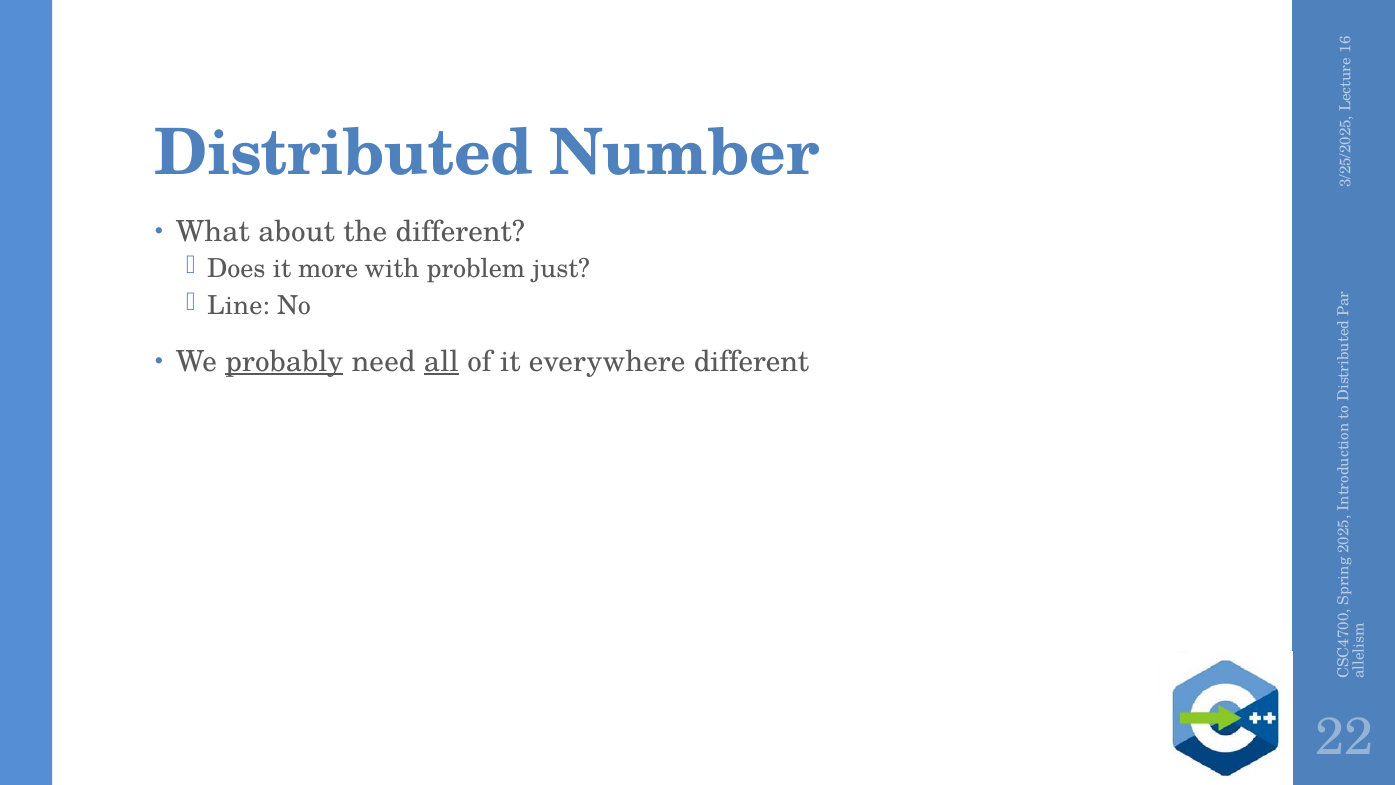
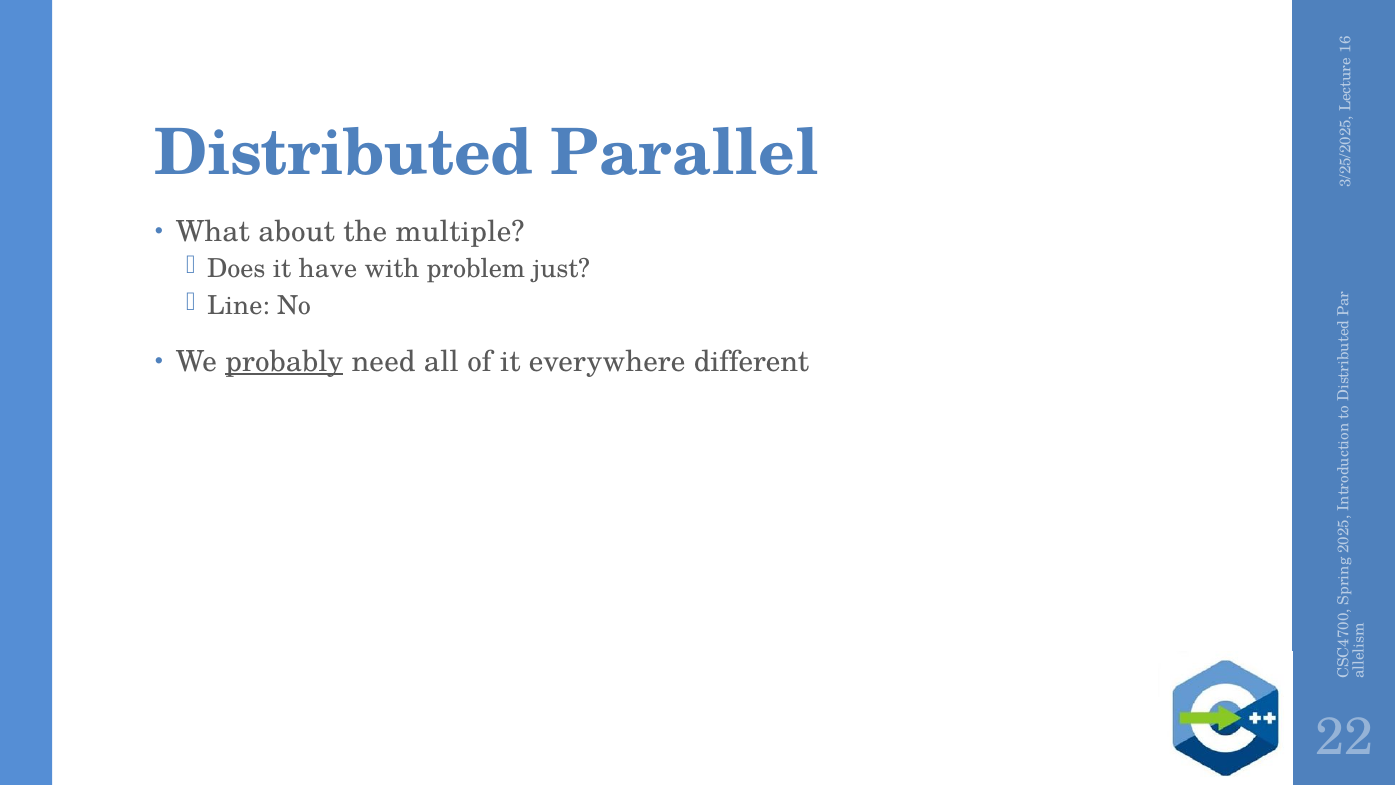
Number: Number -> Parallel
the different: different -> multiple
more: more -> have
all underline: present -> none
